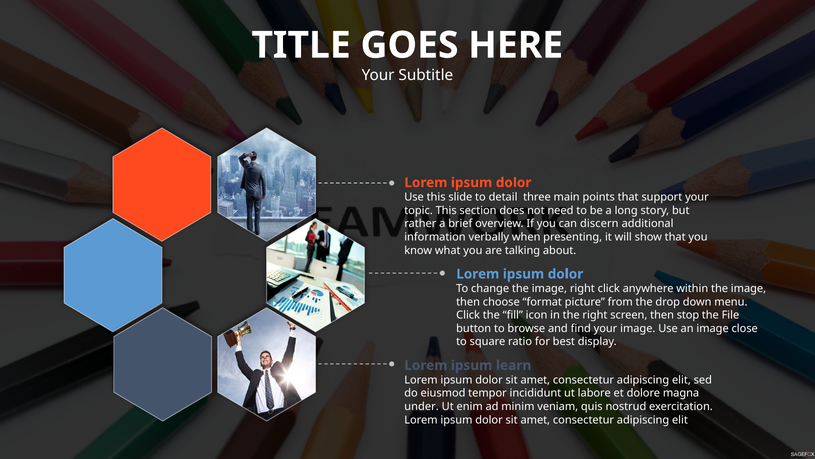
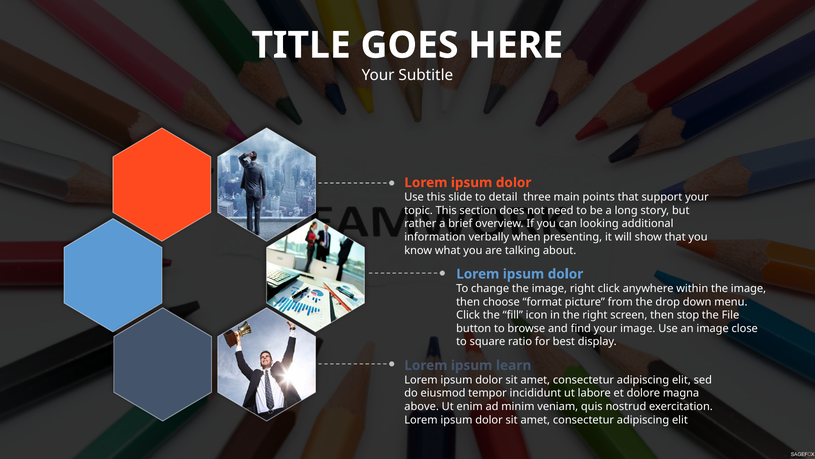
discern: discern -> looking
under: under -> above
